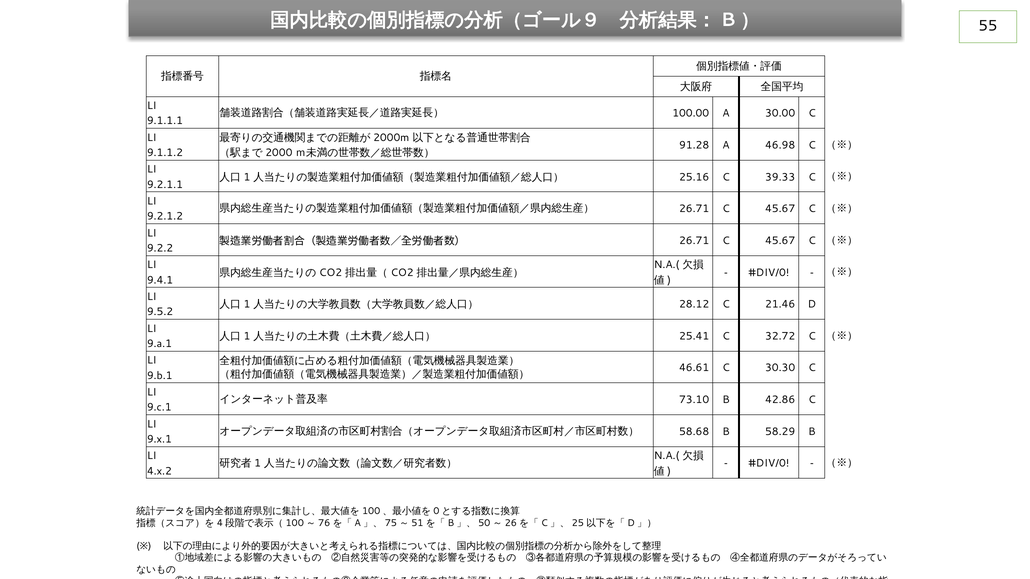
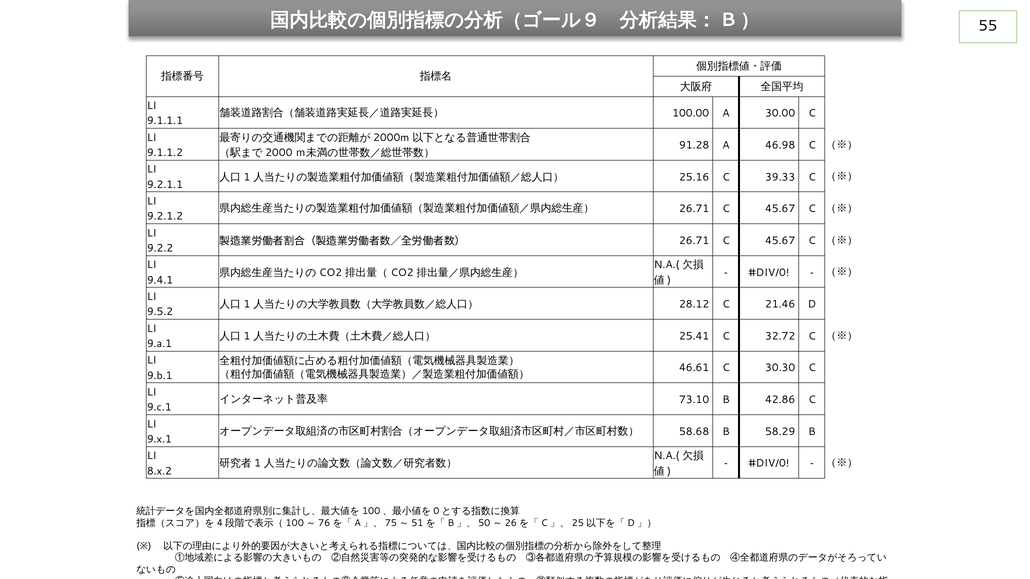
4.x.2: 4.x.2 -> 8.x.2
